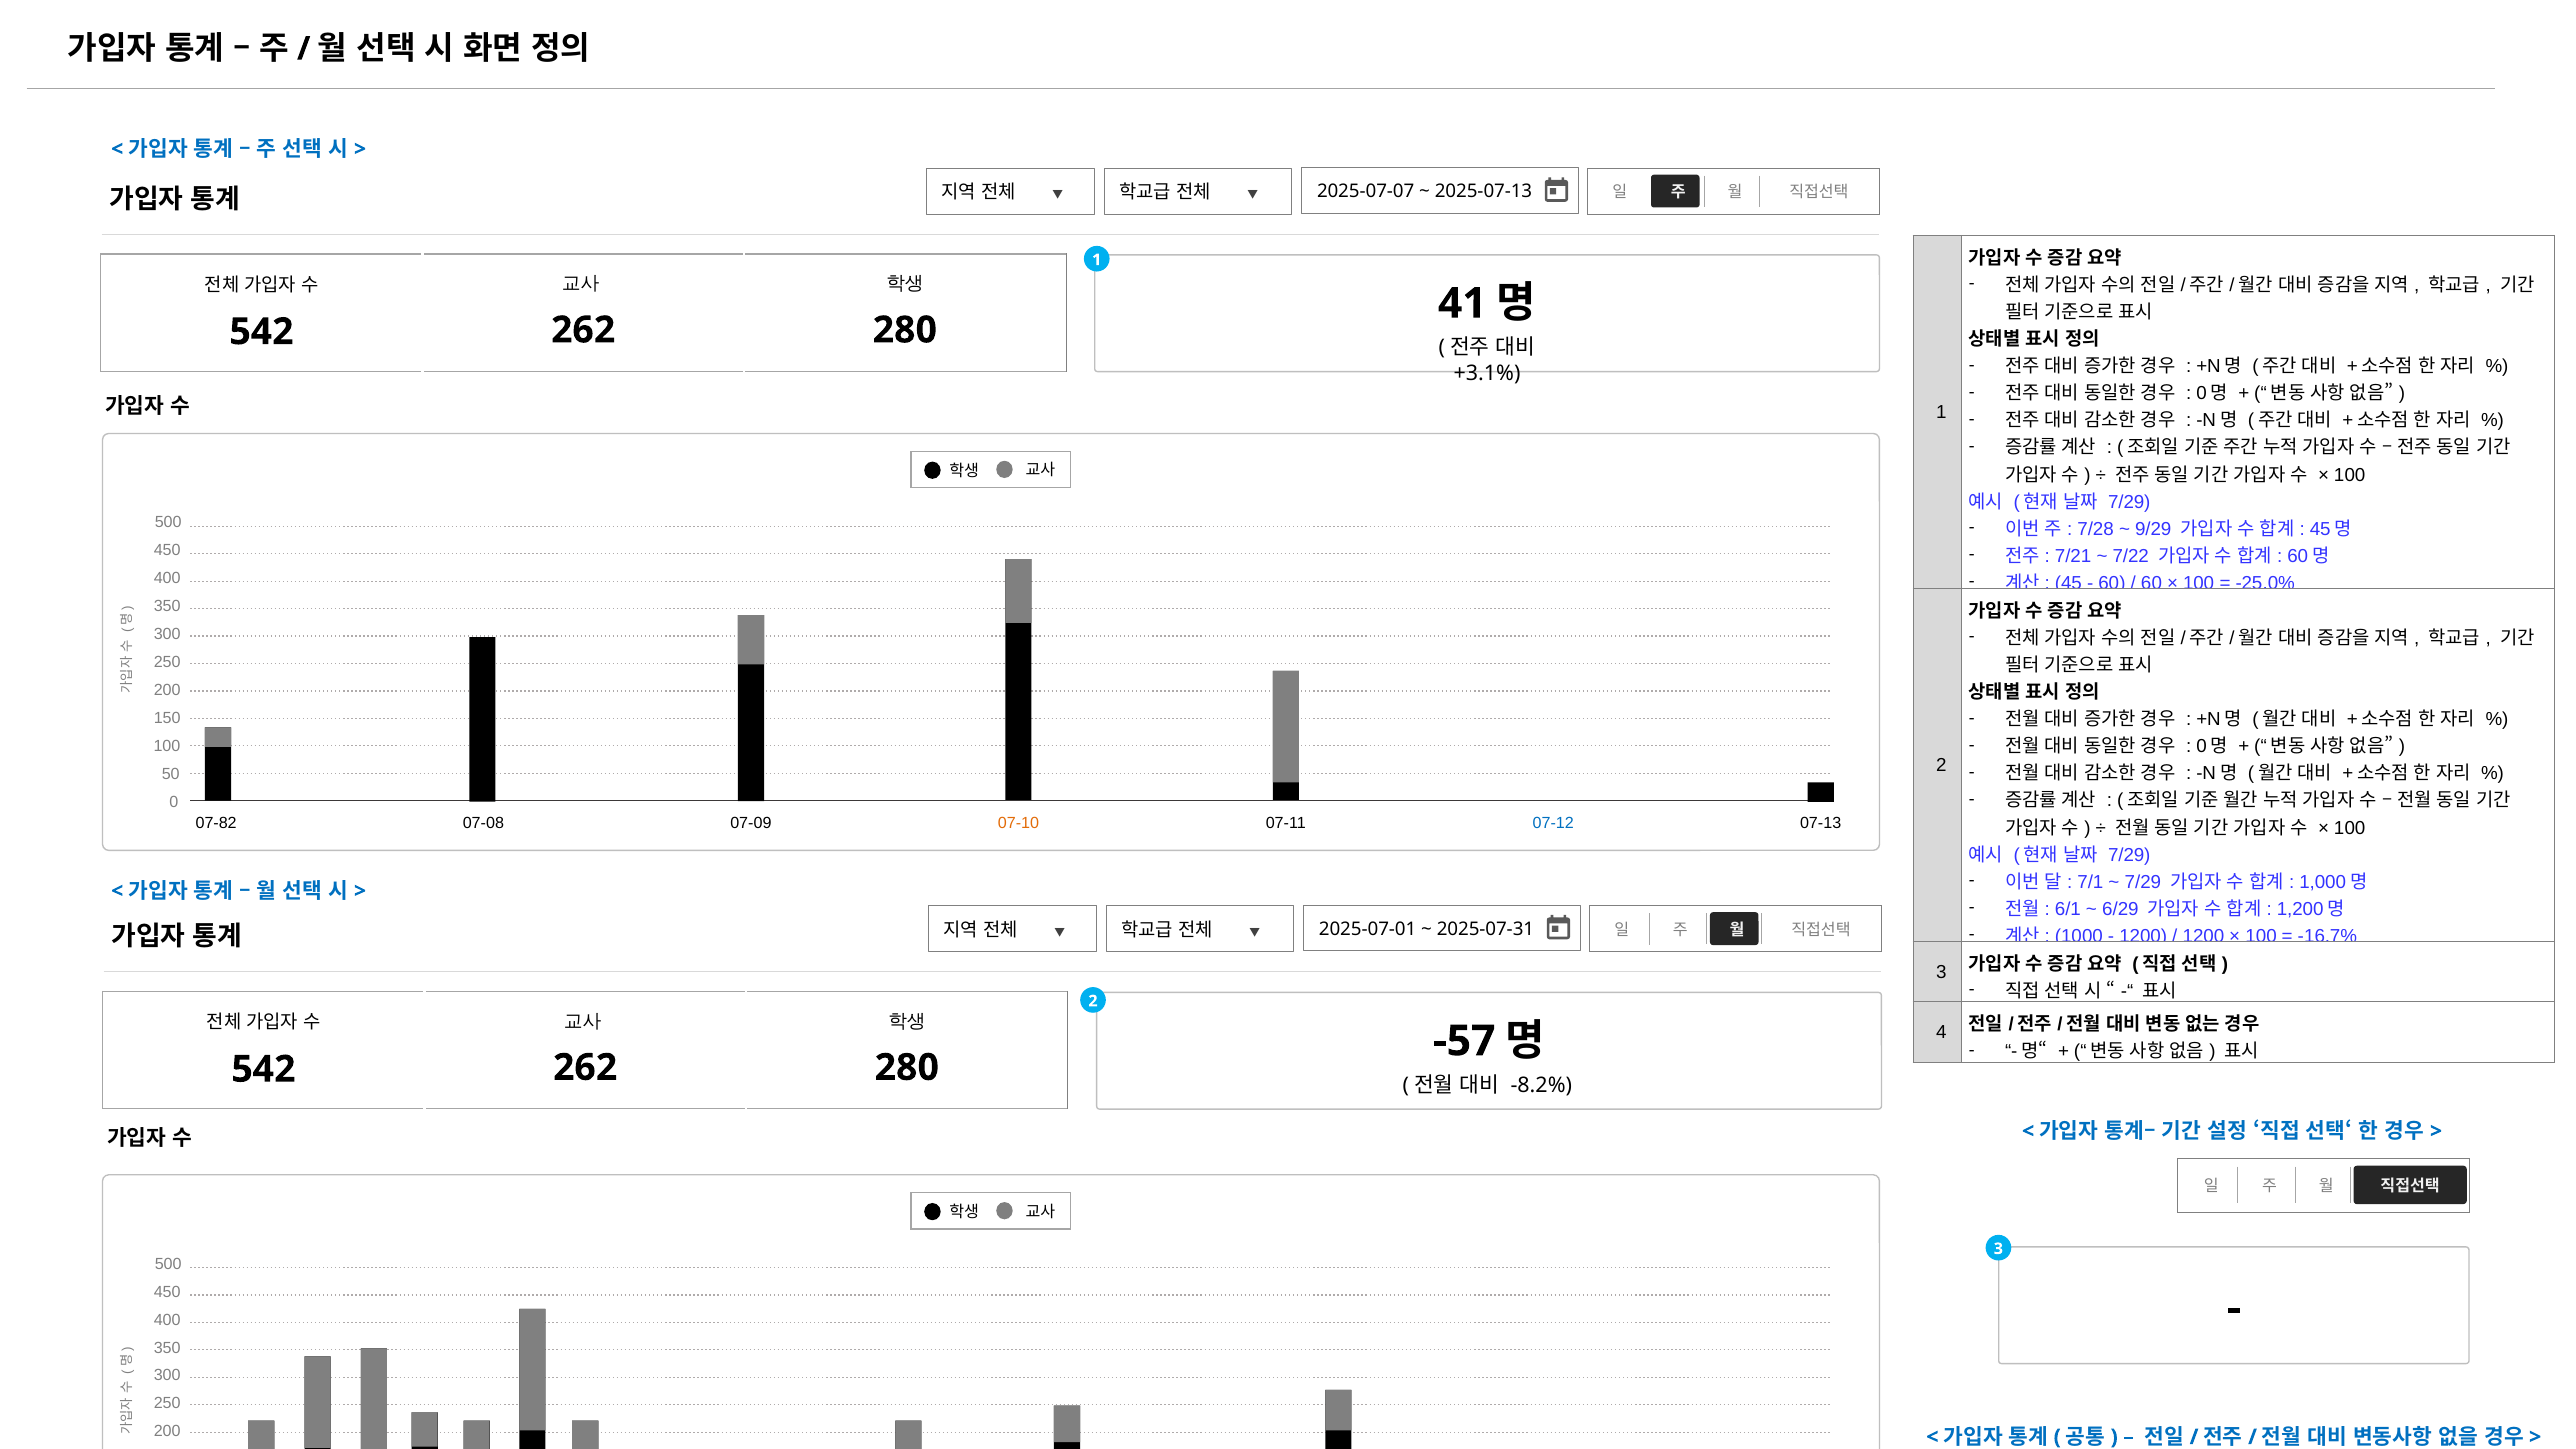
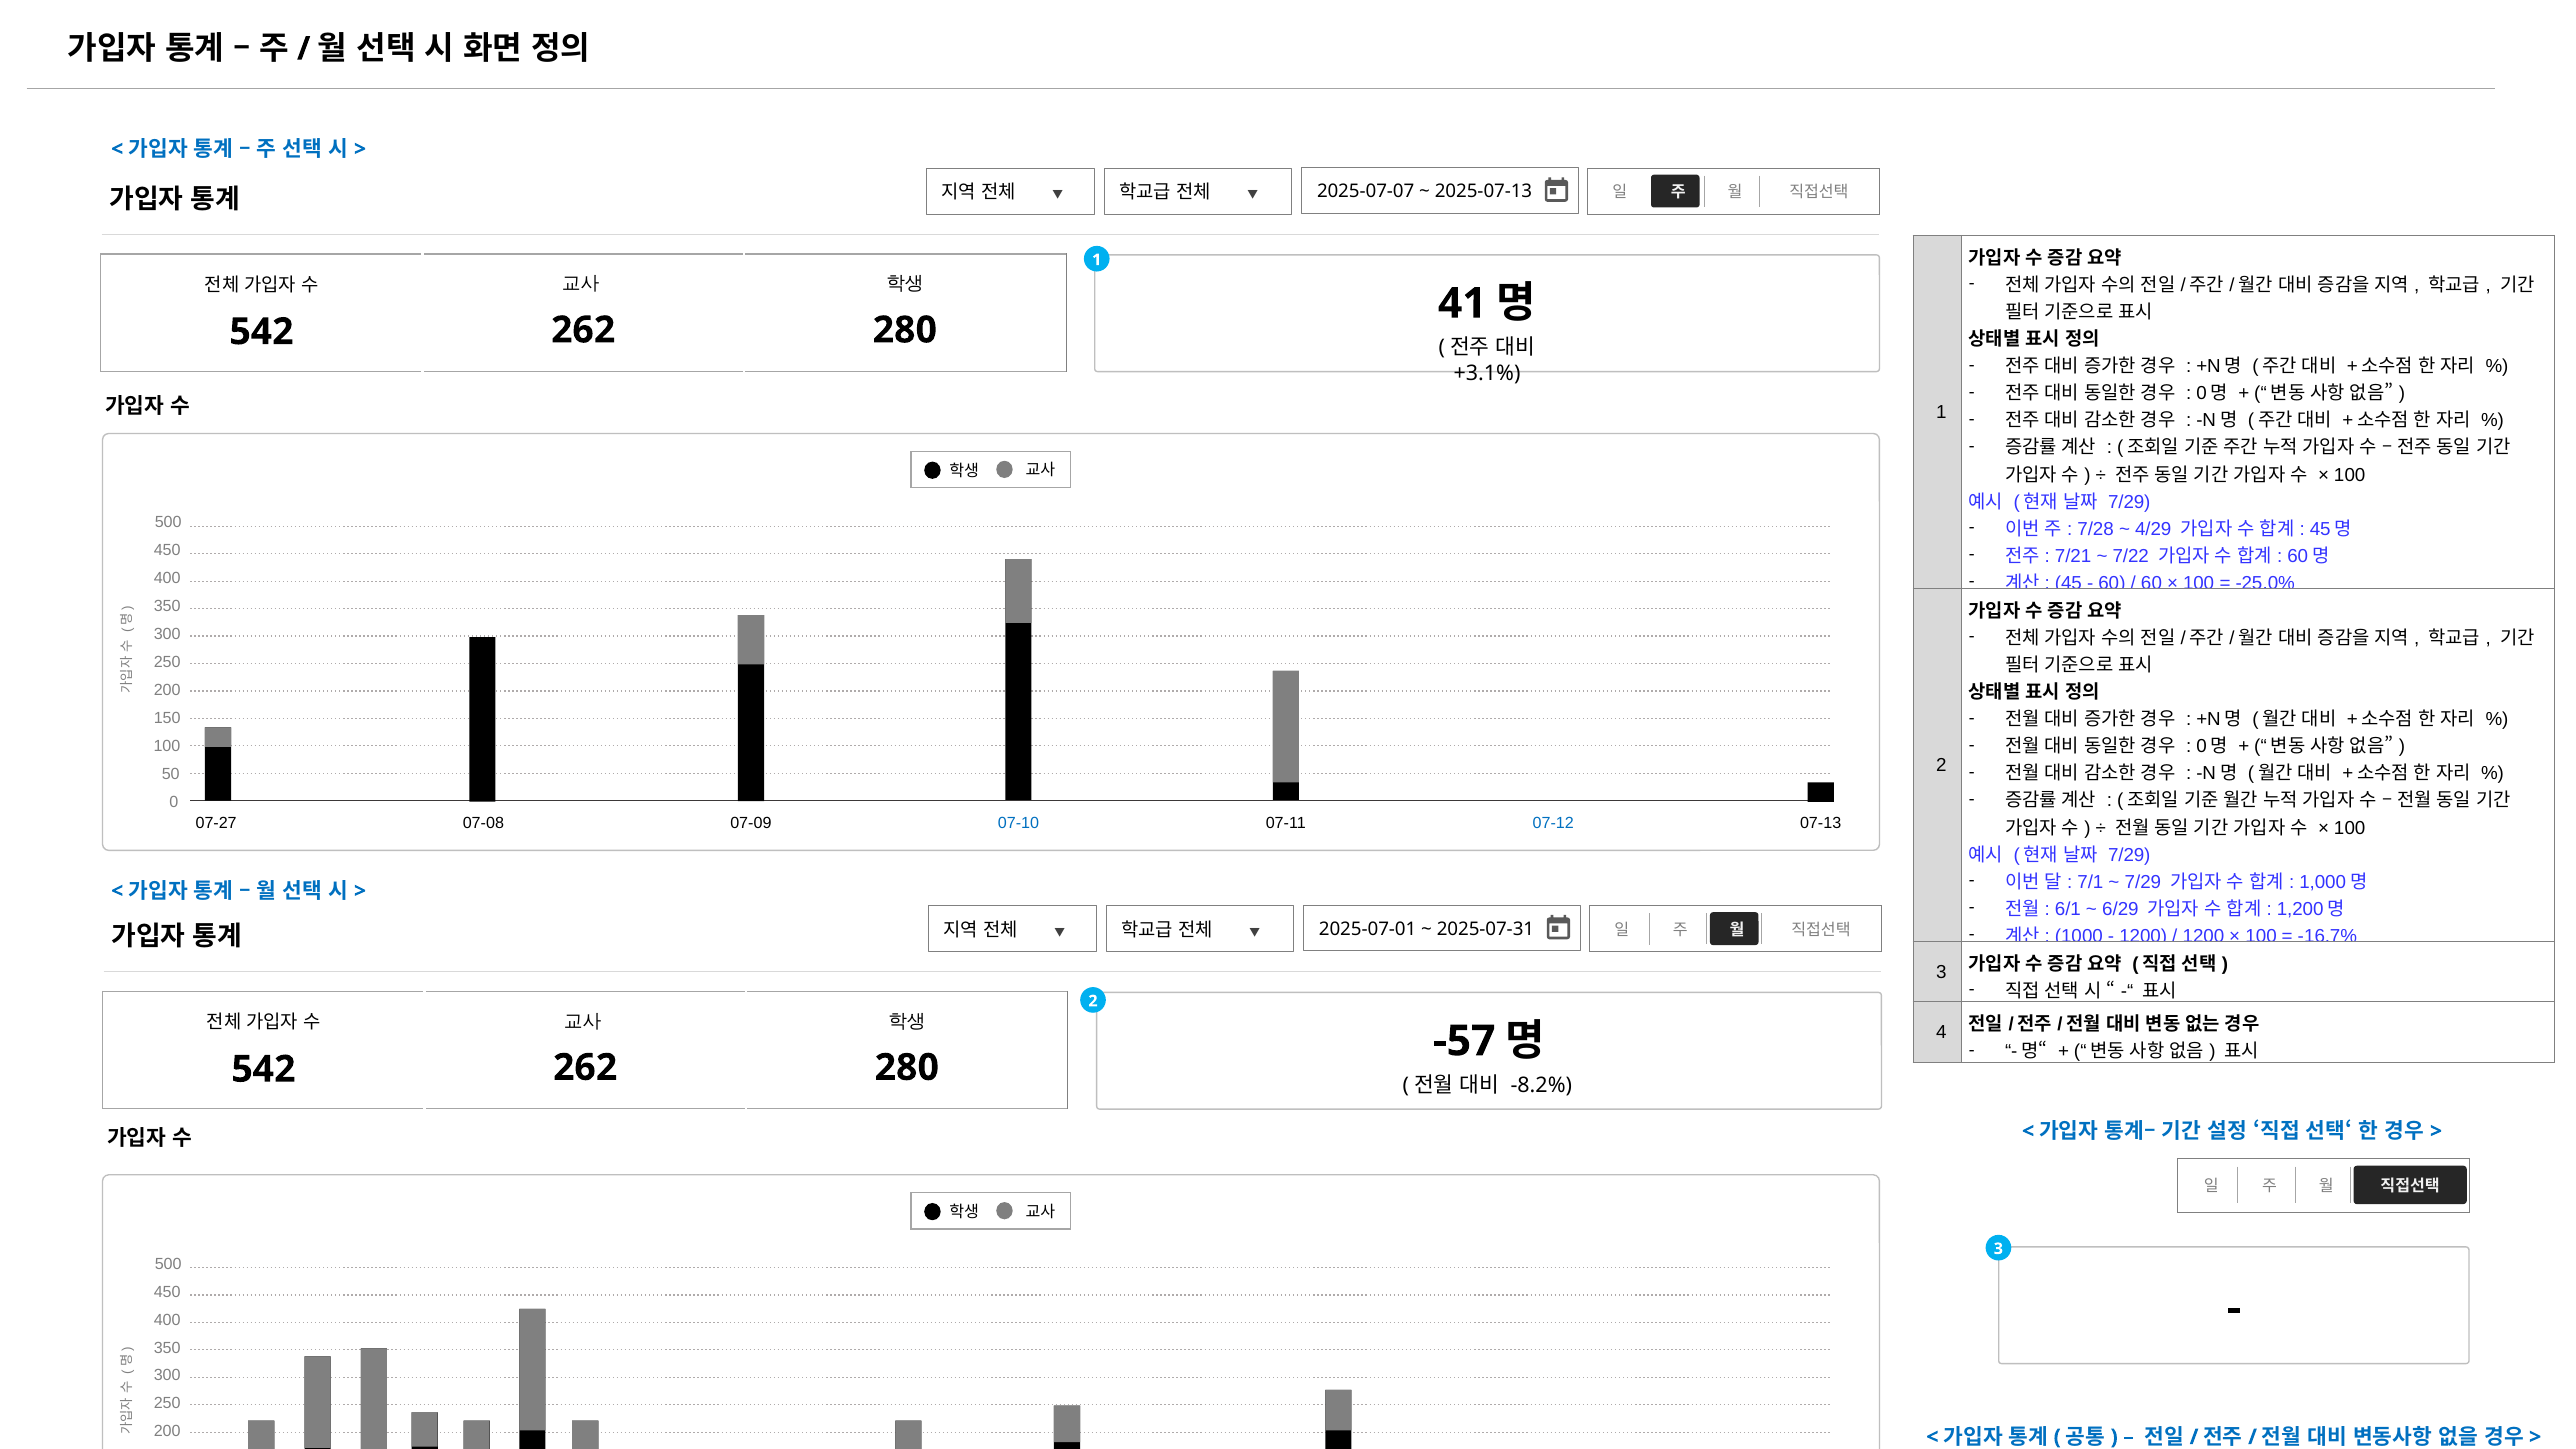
9/29: 9/29 -> 4/29
07-82: 07-82 -> 07-27
07-10 colour: orange -> blue
